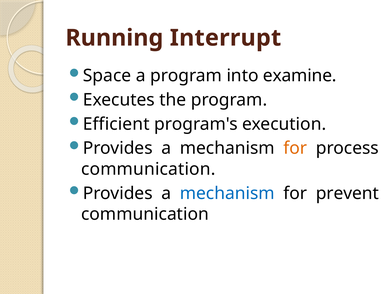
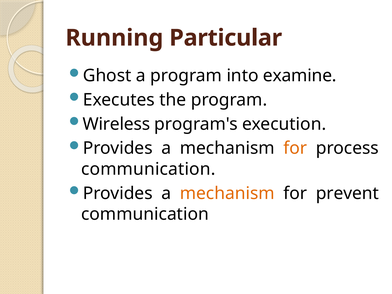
Interrupt: Interrupt -> Particular
Space: Space -> Ghost
Efficient: Efficient -> Wireless
mechanism at (227, 193) colour: blue -> orange
